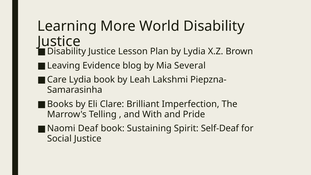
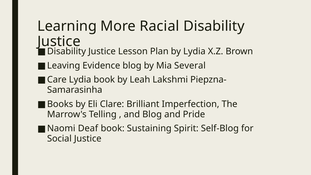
World: World -> Racial
and With: With -> Blog
Self-Deaf: Self-Deaf -> Self-Blog
